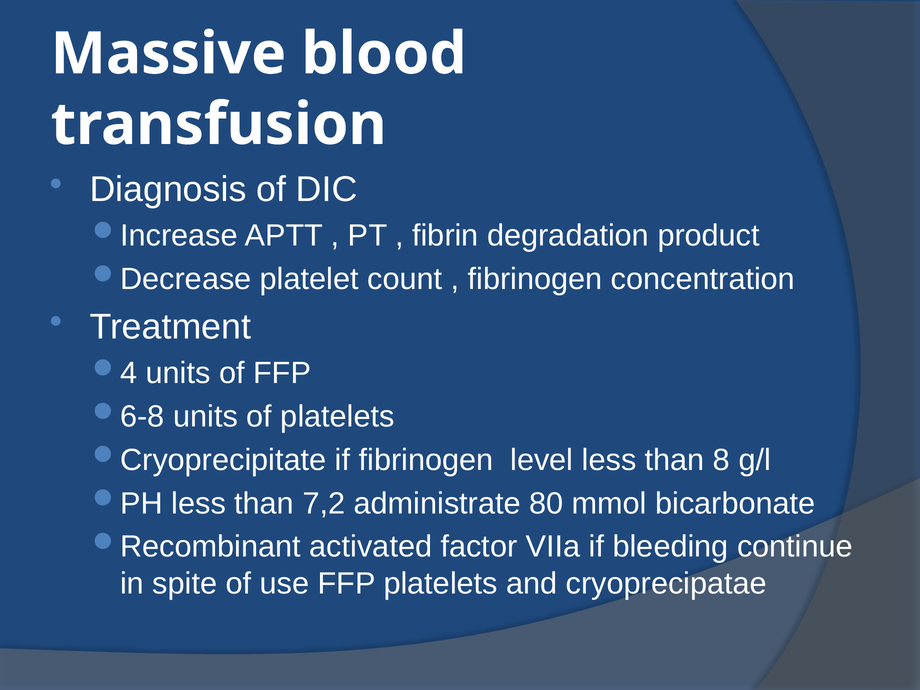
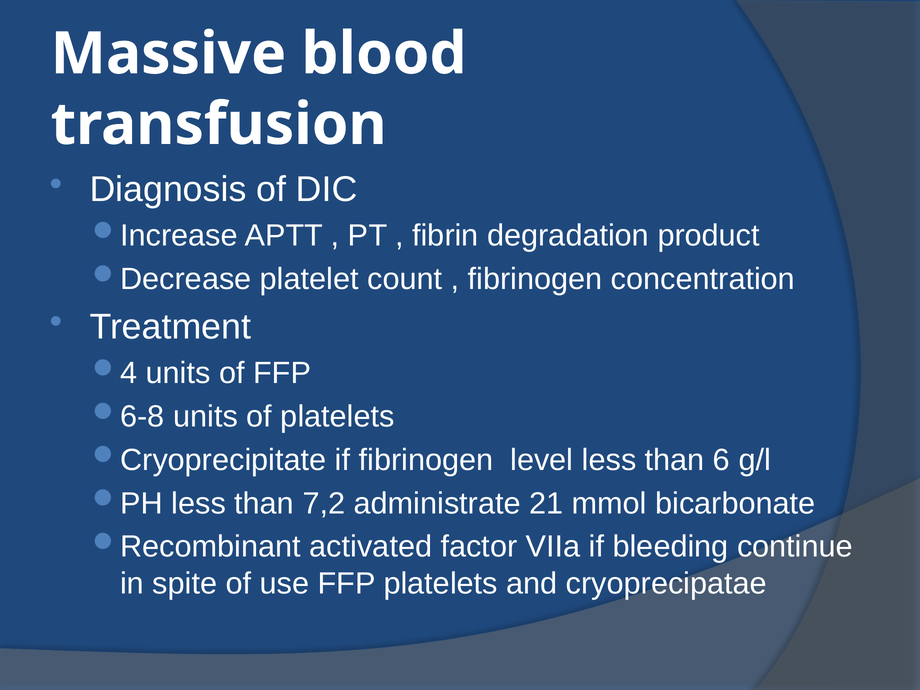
8: 8 -> 6
80: 80 -> 21
